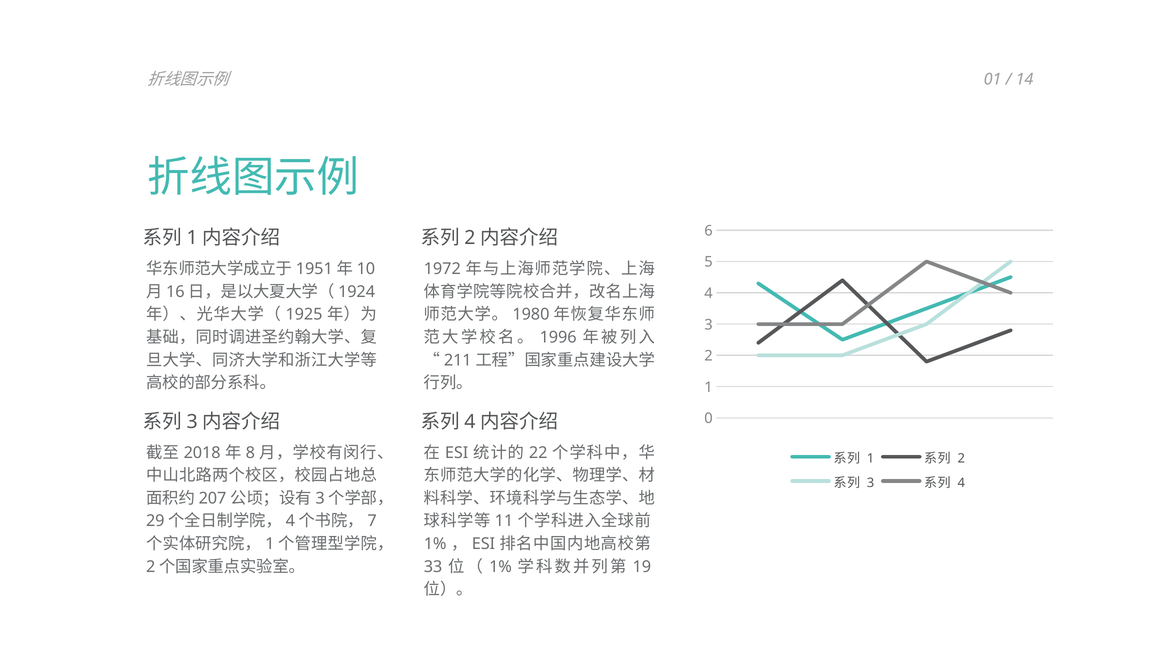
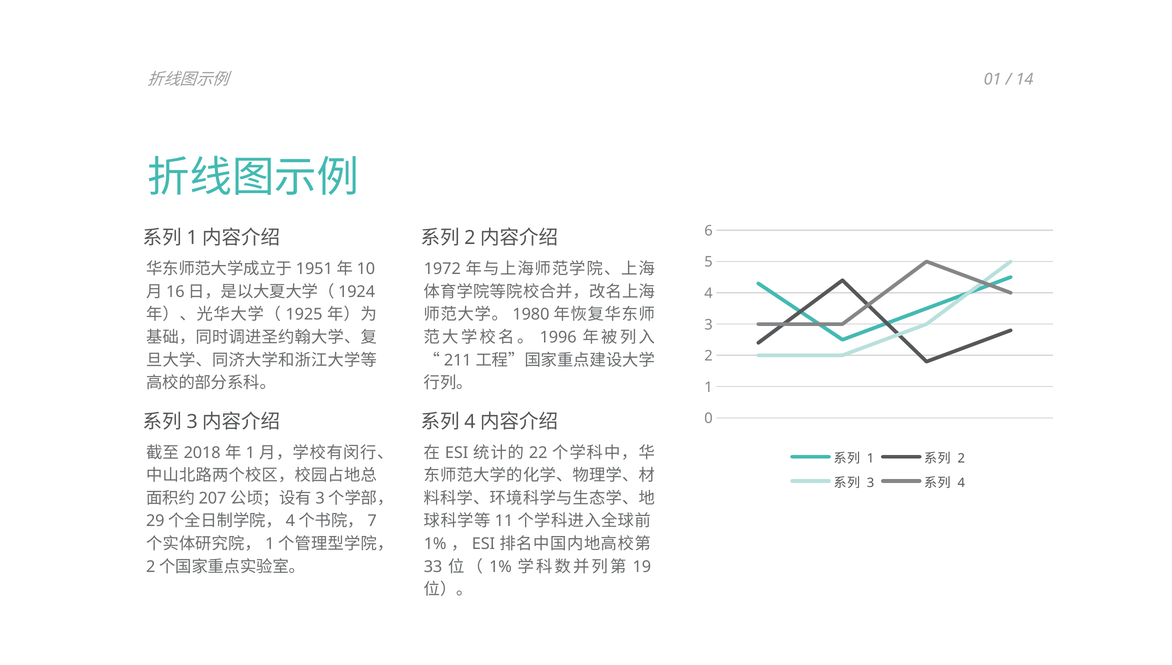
8 at (250, 452): 8 -> 1
